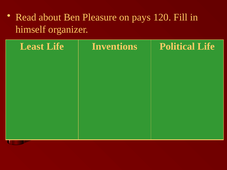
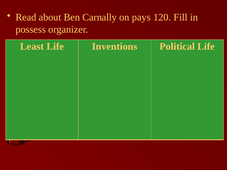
Pleasure: Pleasure -> Carnally
himself: himself -> possess
